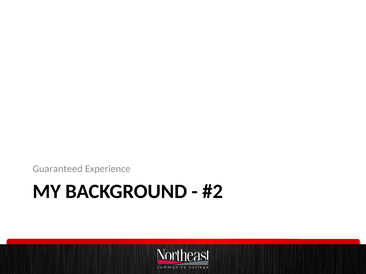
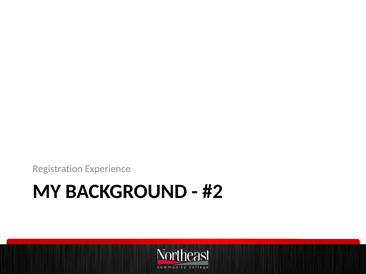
Guaranteed: Guaranteed -> Registration
